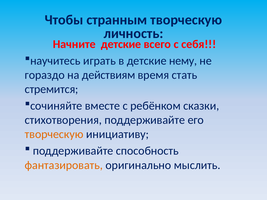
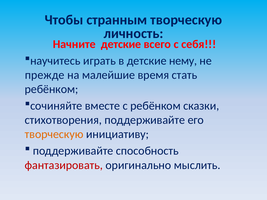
гораздо: гораздо -> прежде
действиям: действиям -> малейшие
стремится at (52, 89): стремится -> ребёнком
фантазировать colour: orange -> red
